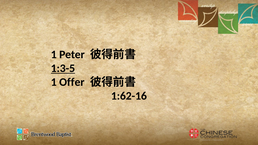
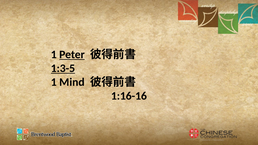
Peter underline: none -> present
Offer: Offer -> Mind
1:62-16: 1:62-16 -> 1:16-16
